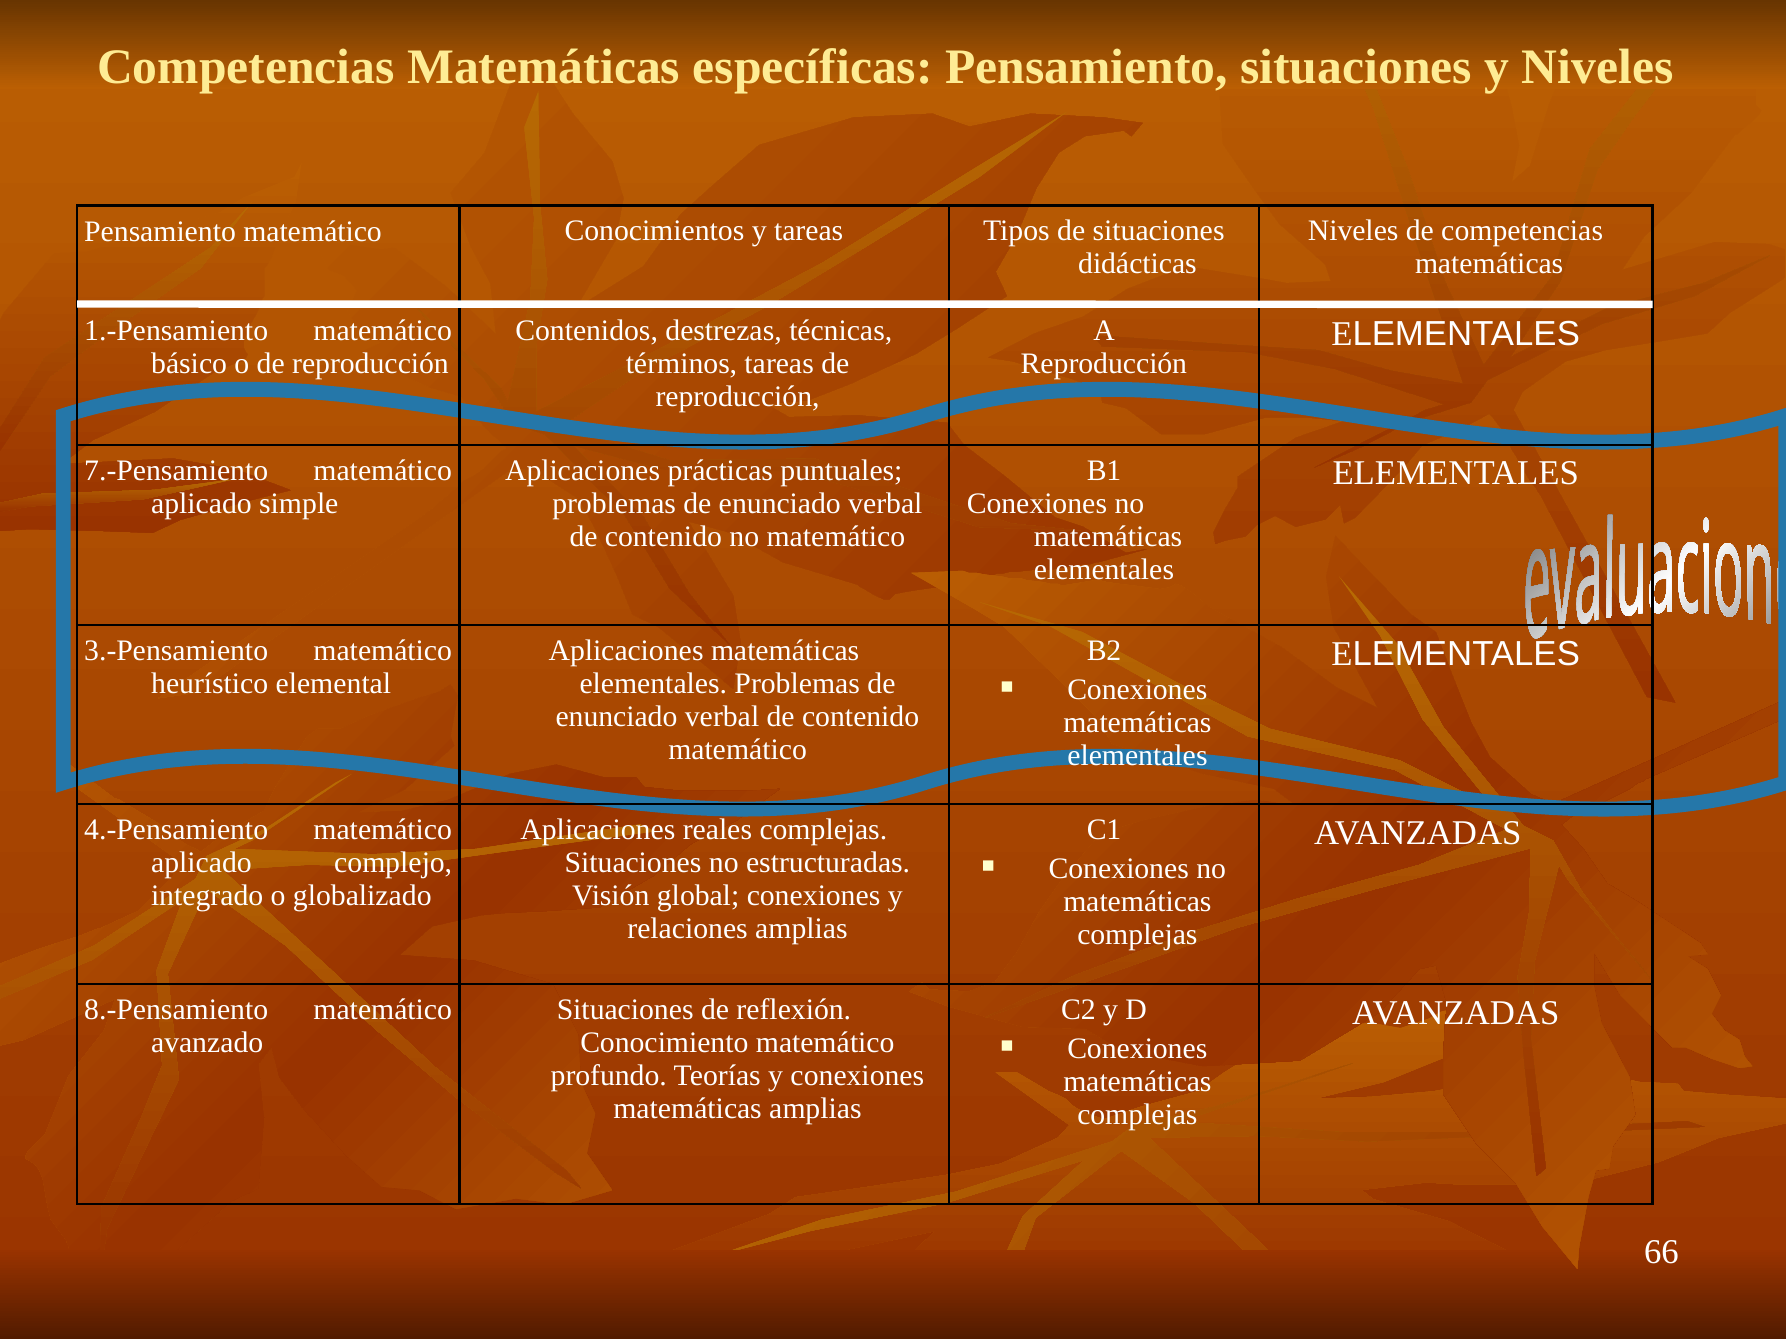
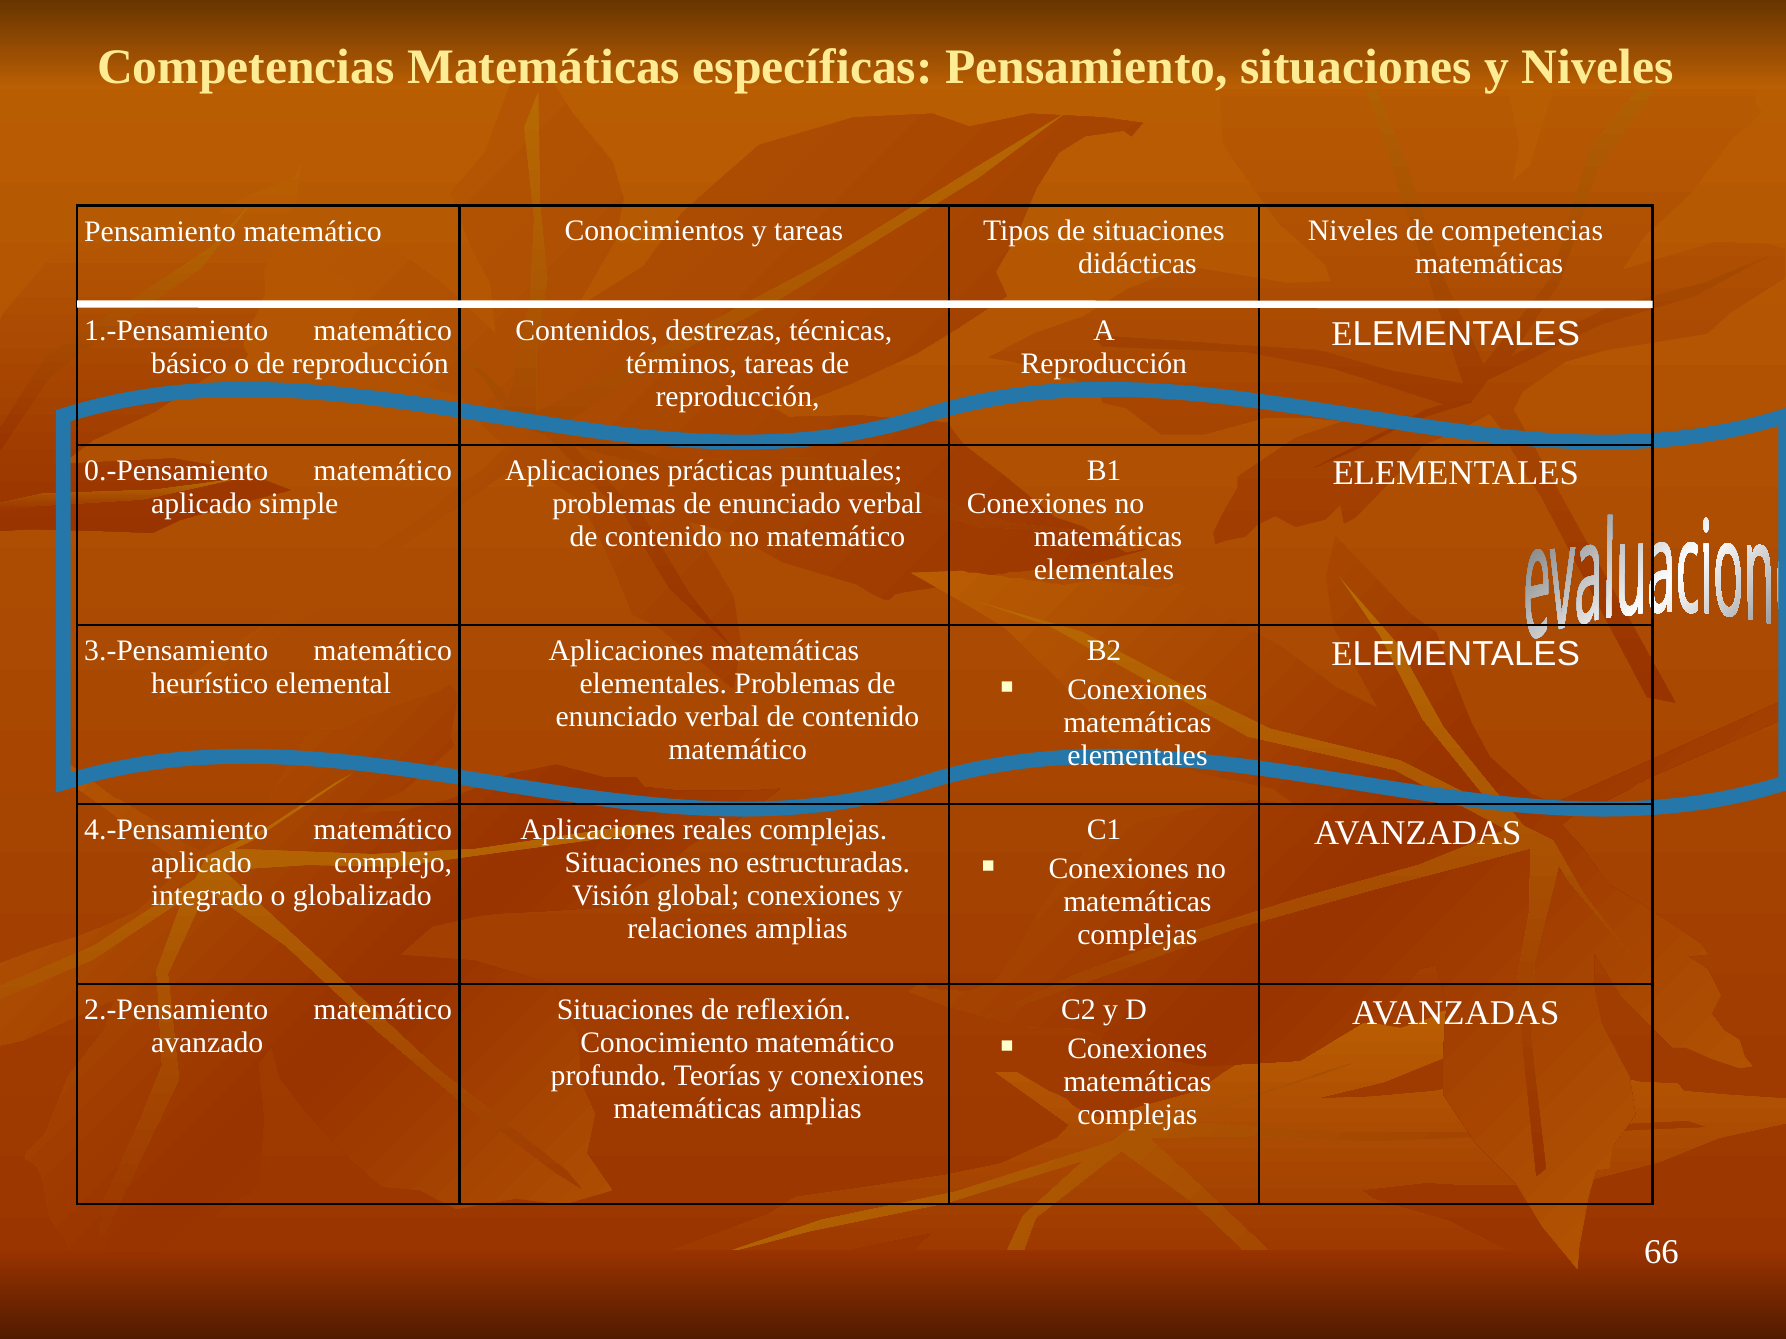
7.-Pensamiento: 7.-Pensamiento -> 0.-Pensamiento
8.-Pensamiento: 8.-Pensamiento -> 2.-Pensamiento
